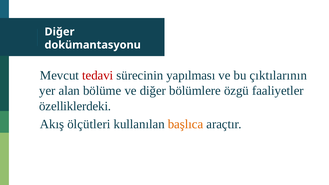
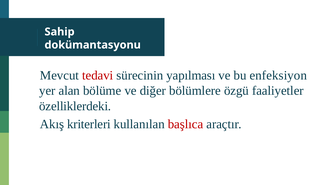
Diğer at (60, 32): Diğer -> Sahip
çıktılarının: çıktılarının -> enfeksiyon
ölçütleri: ölçütleri -> kriterleri
başlıca colour: orange -> red
